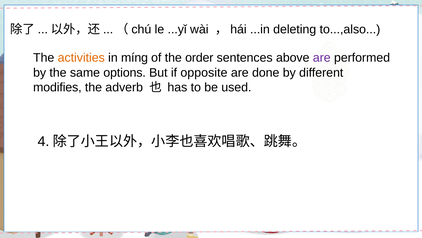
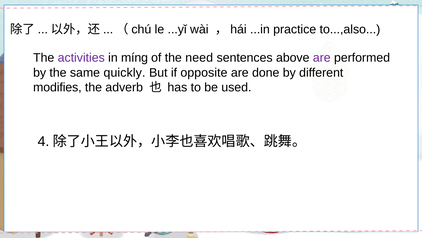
deleting: deleting -> practice
activities colour: orange -> purple
order: order -> need
options: options -> quickly
